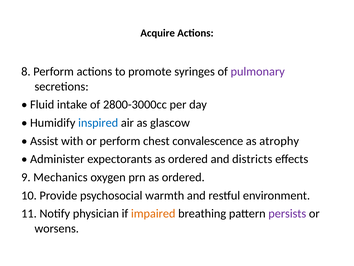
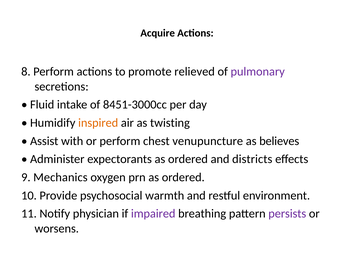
syringes: syringes -> relieved
2800-3000cc: 2800-3000cc -> 8451-3000cc
inspired colour: blue -> orange
glascow: glascow -> twisting
convalescence: convalescence -> venupuncture
atrophy: atrophy -> believes
impaired colour: orange -> purple
